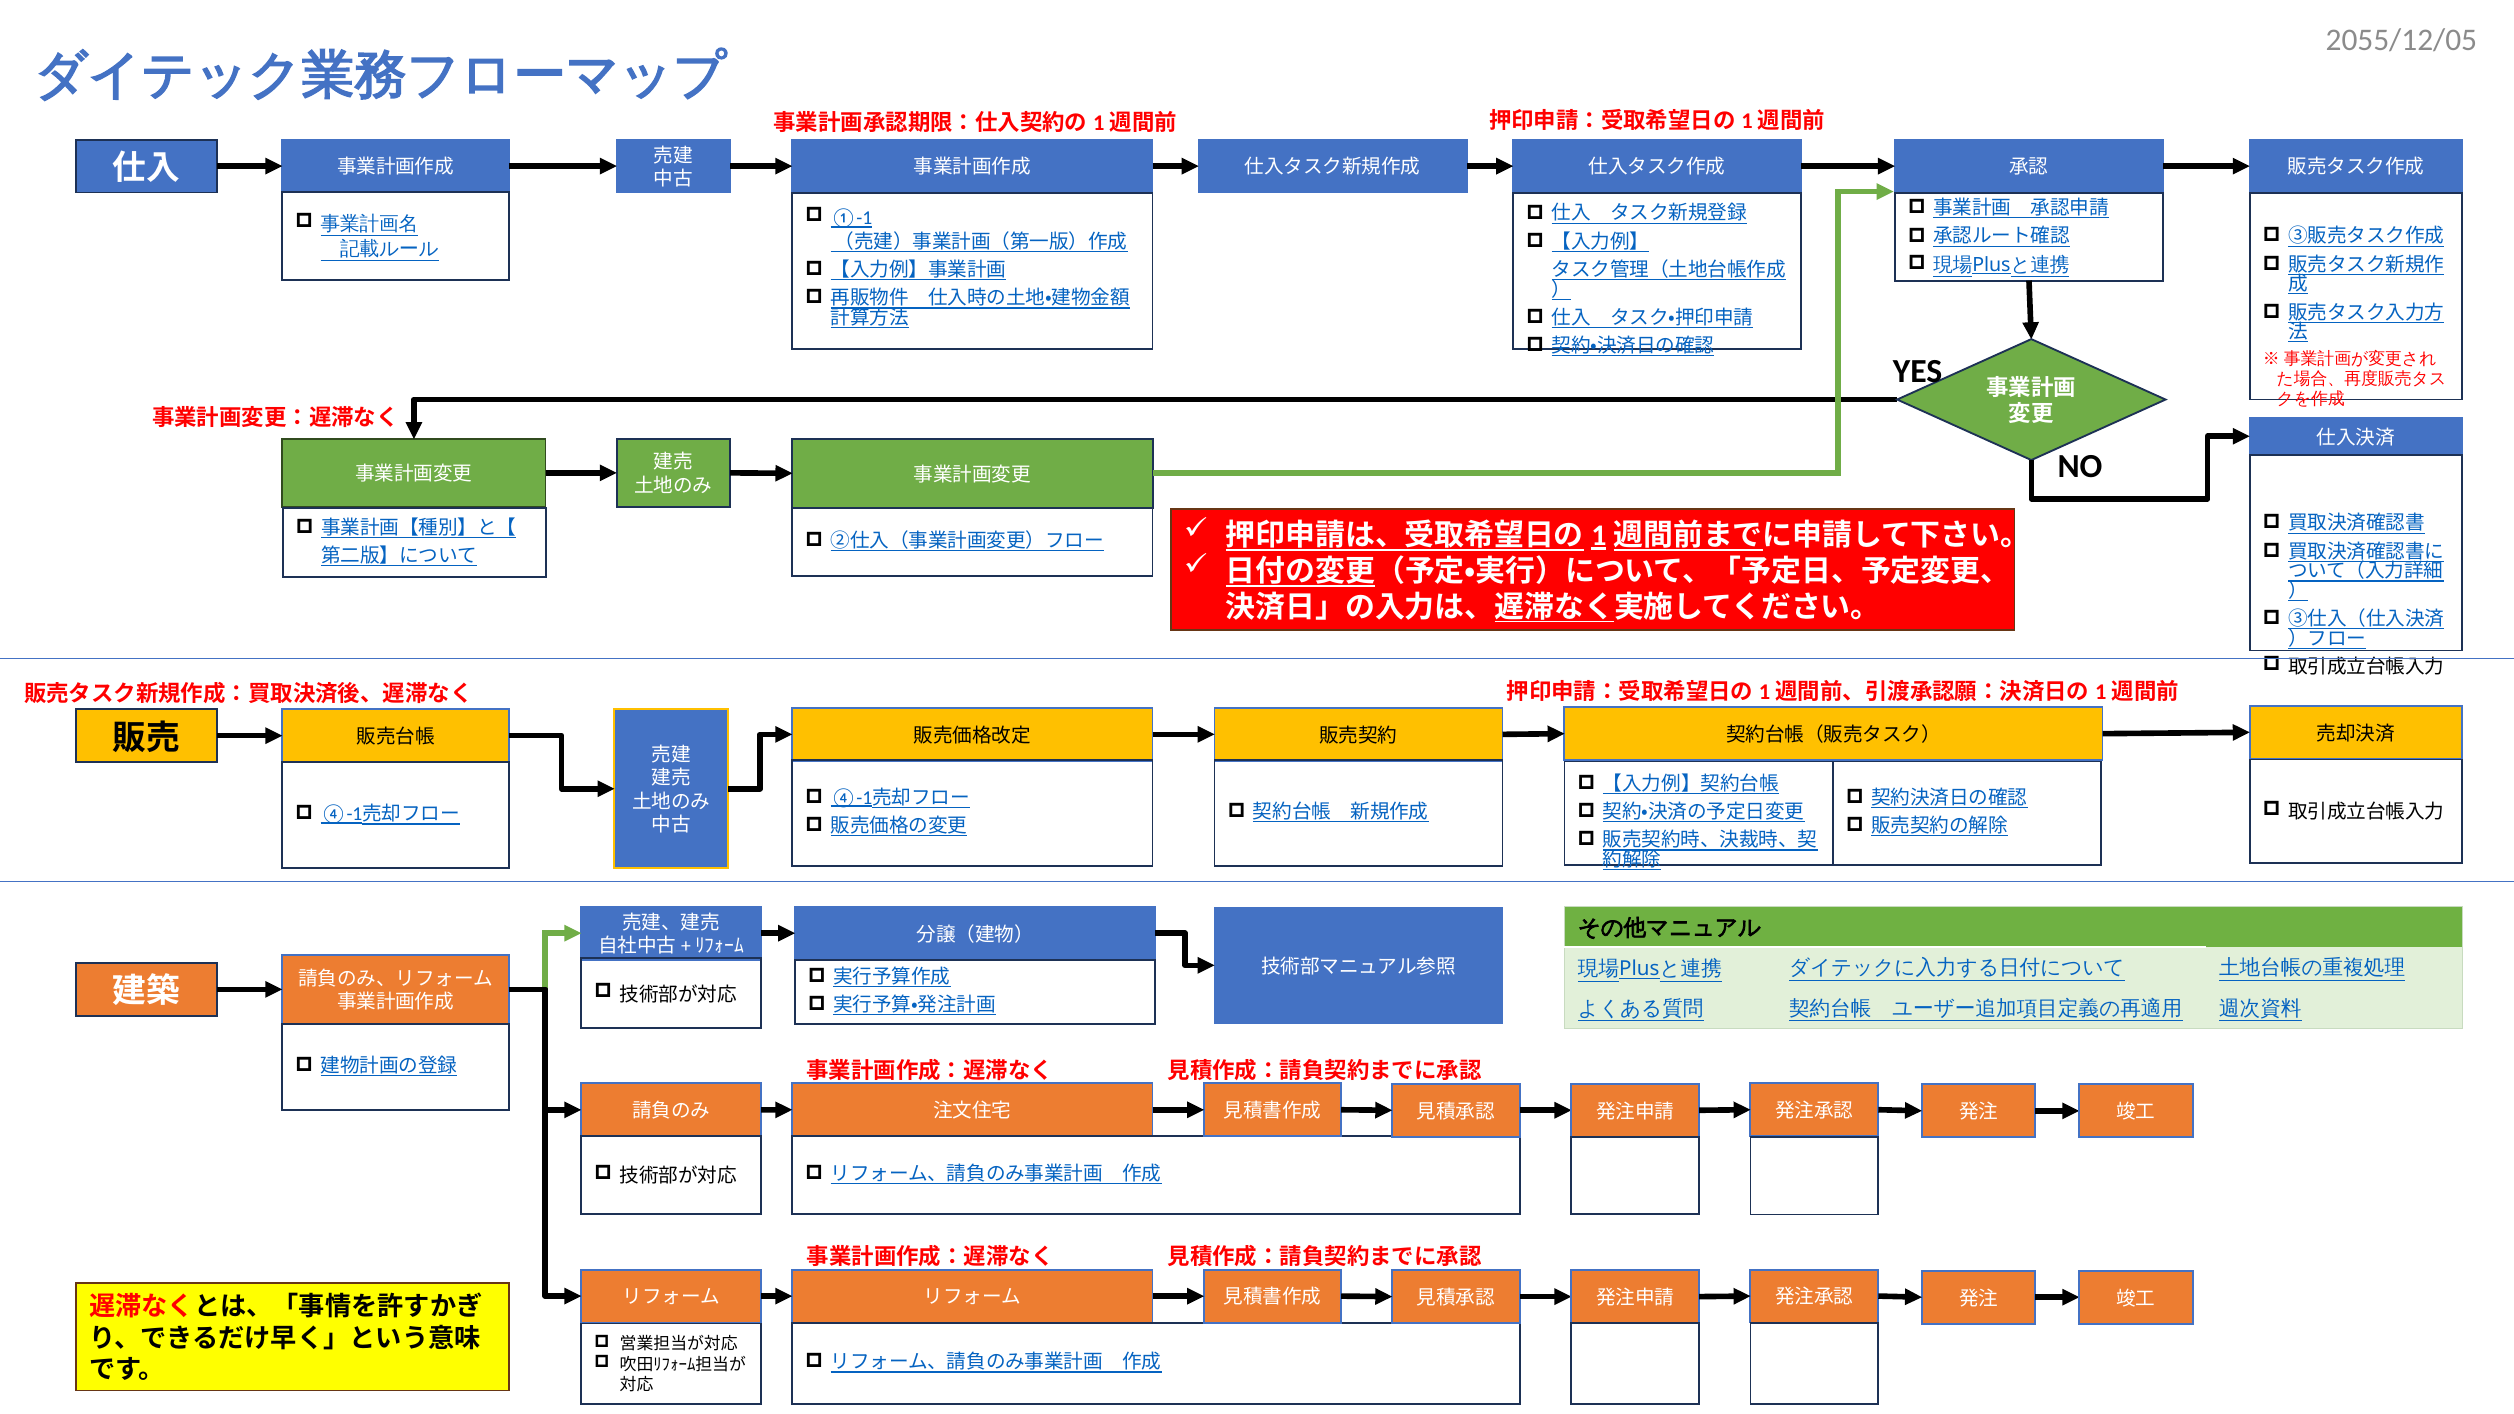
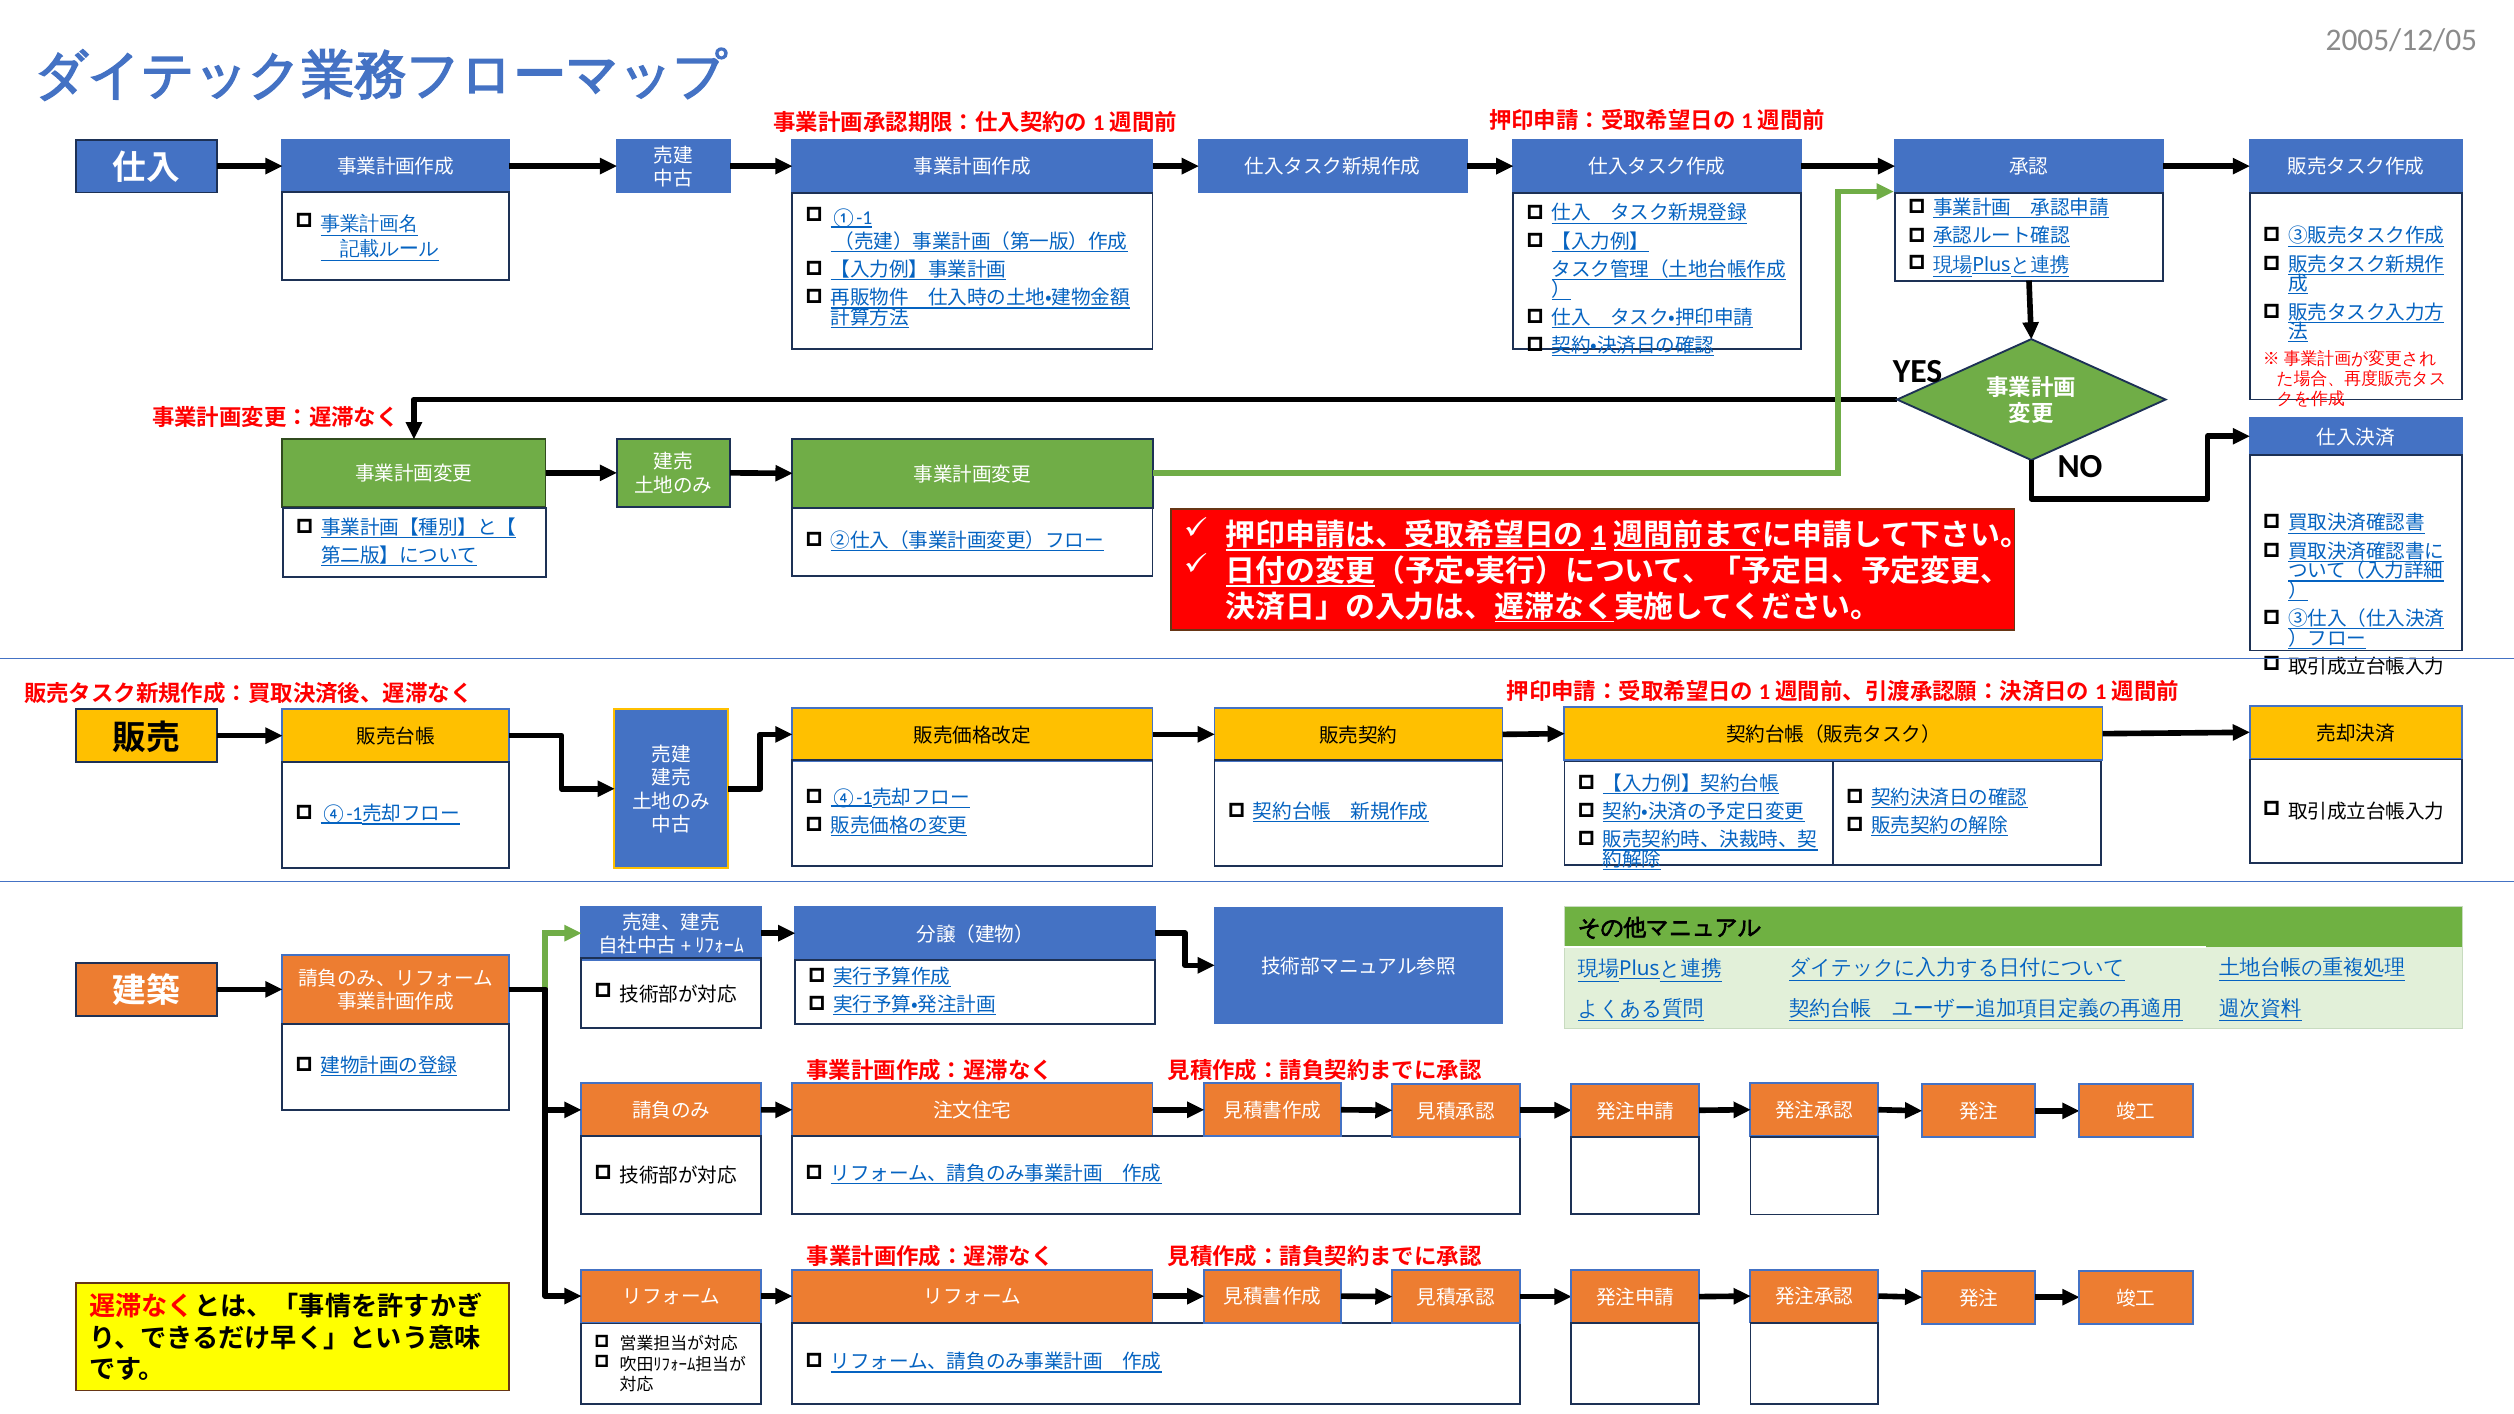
2055/12/05: 2055/12/05 -> 2005/12/05
